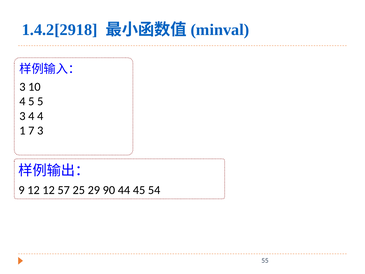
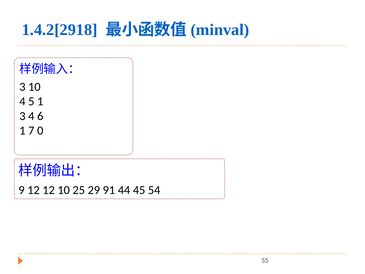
5 5: 5 -> 1
4 4: 4 -> 6
7 3: 3 -> 0
12 57: 57 -> 10
90: 90 -> 91
